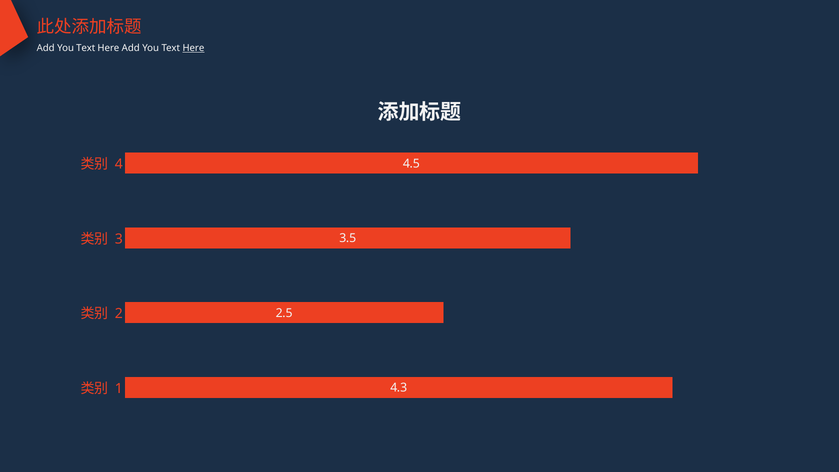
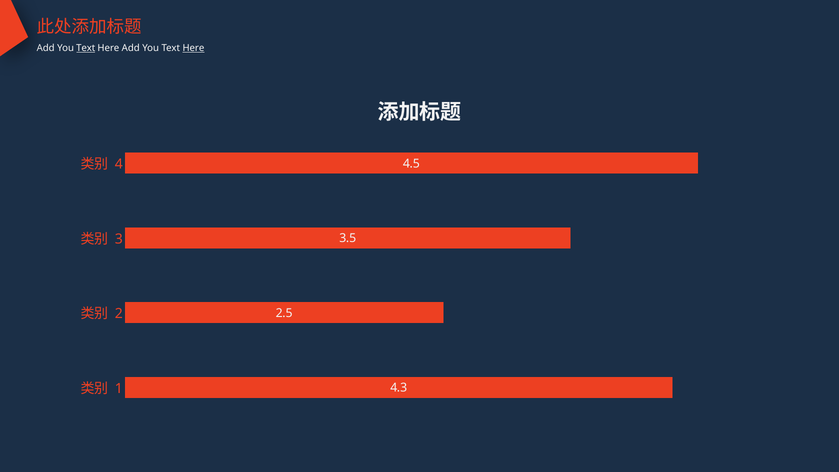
Text at (86, 48) underline: none -> present
